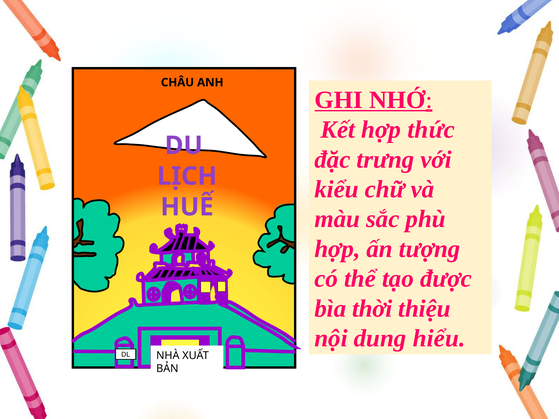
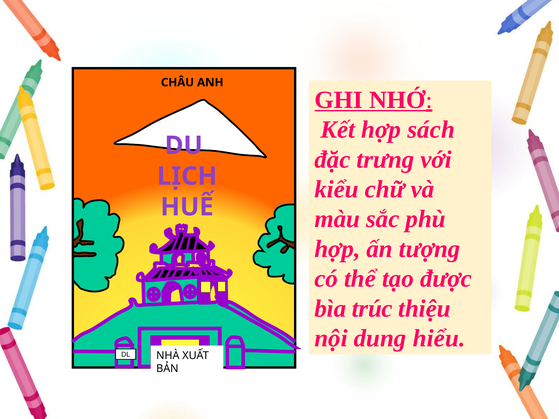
thức: thức -> sách
thời: thời -> trúc
